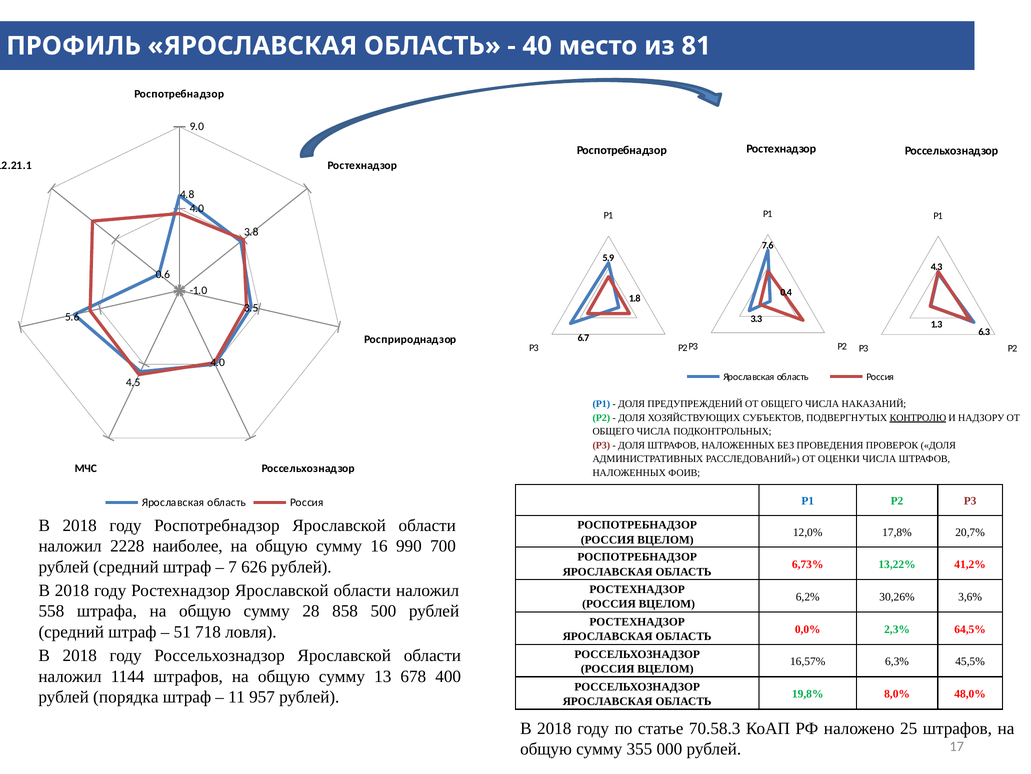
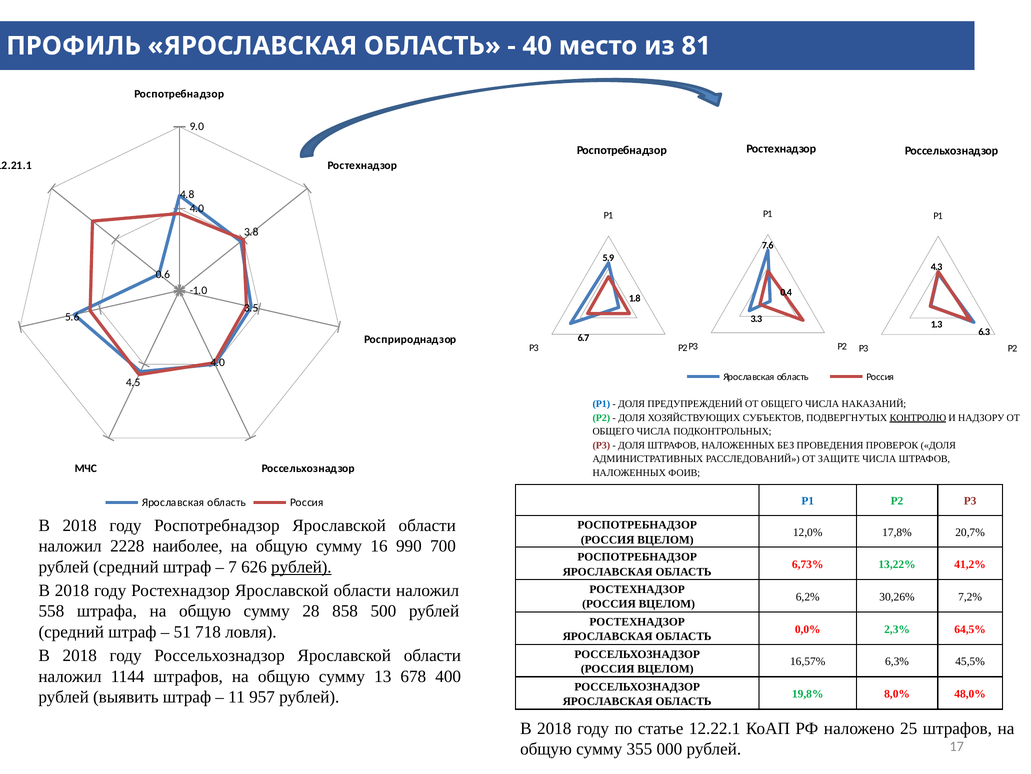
ОЦЕНКИ: ОЦЕНКИ -> ЗАЩИТЕ
рублей at (301, 566) underline: none -> present
3,6%: 3,6% -> 7,2%
порядка: порядка -> выявить
70.58.3: 70.58.3 -> 12.22.1
